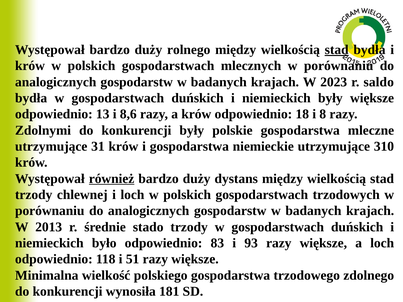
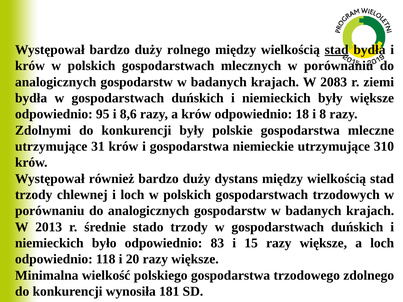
2023: 2023 -> 2083
saldo: saldo -> ziemi
13: 13 -> 95
również underline: present -> none
93: 93 -> 15
51: 51 -> 20
